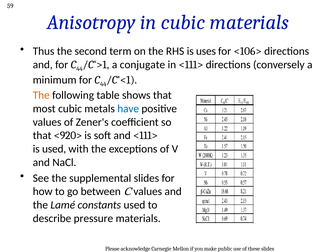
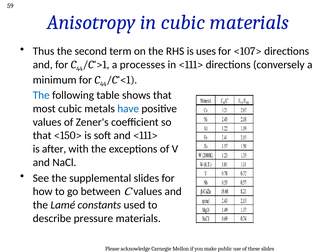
<106>: <106> -> <107>
conjugate: conjugate -> processes
The at (41, 95) colour: orange -> blue
<920>: <920> -> <150>
is used: used -> after
